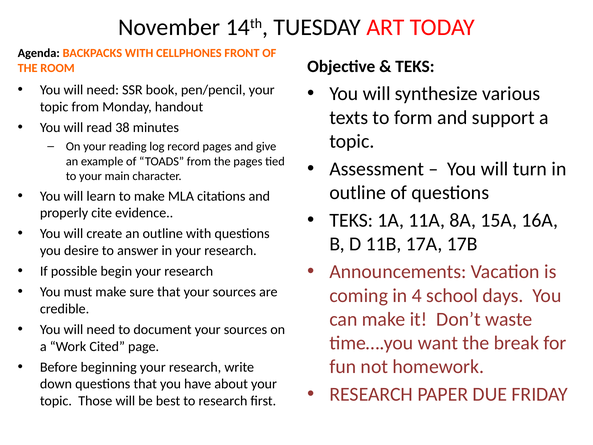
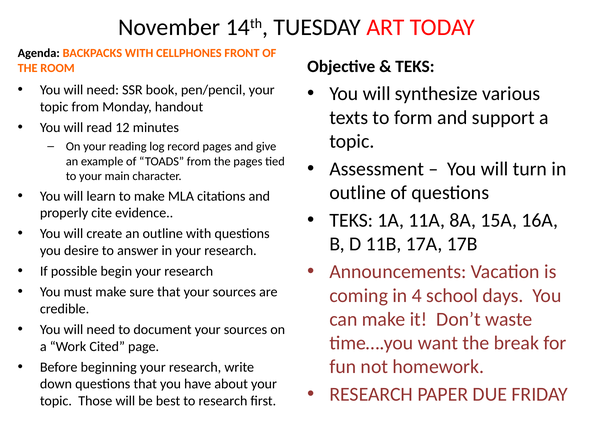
38: 38 -> 12
